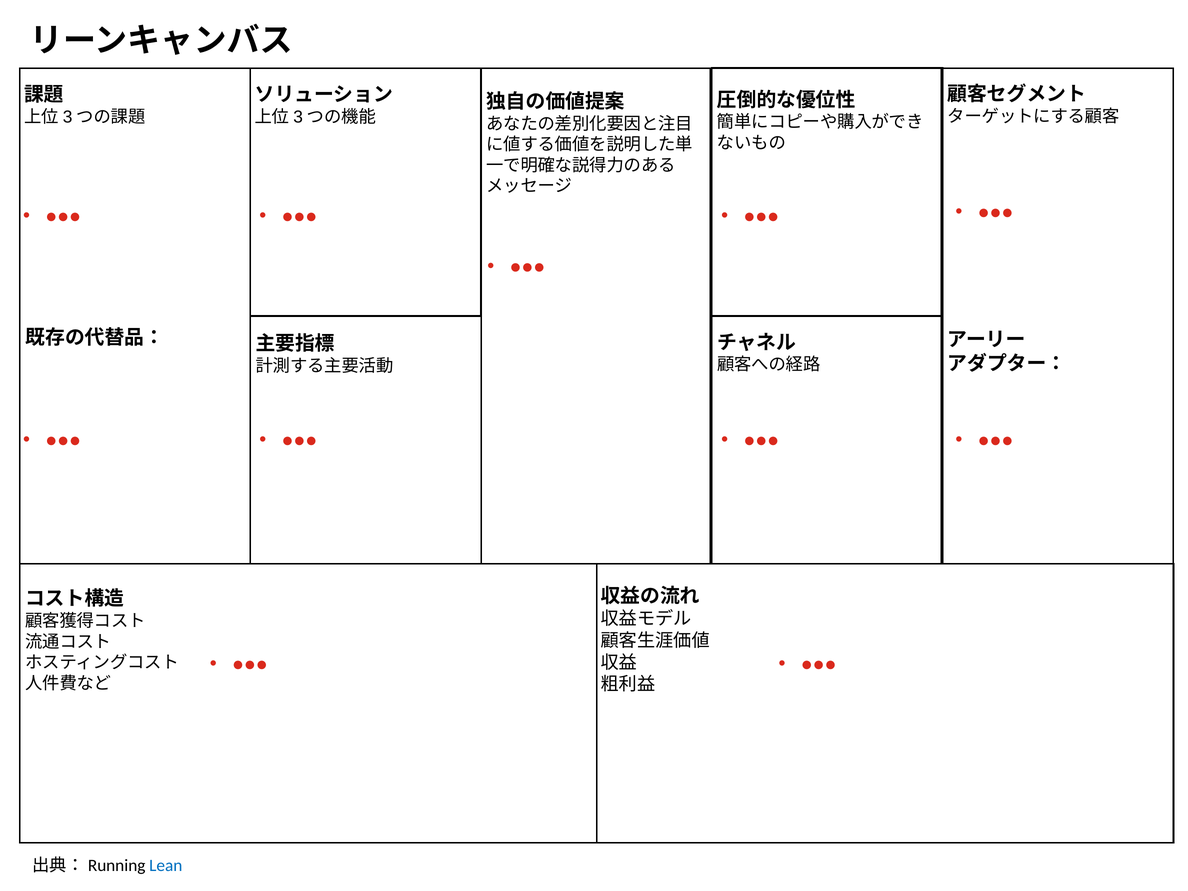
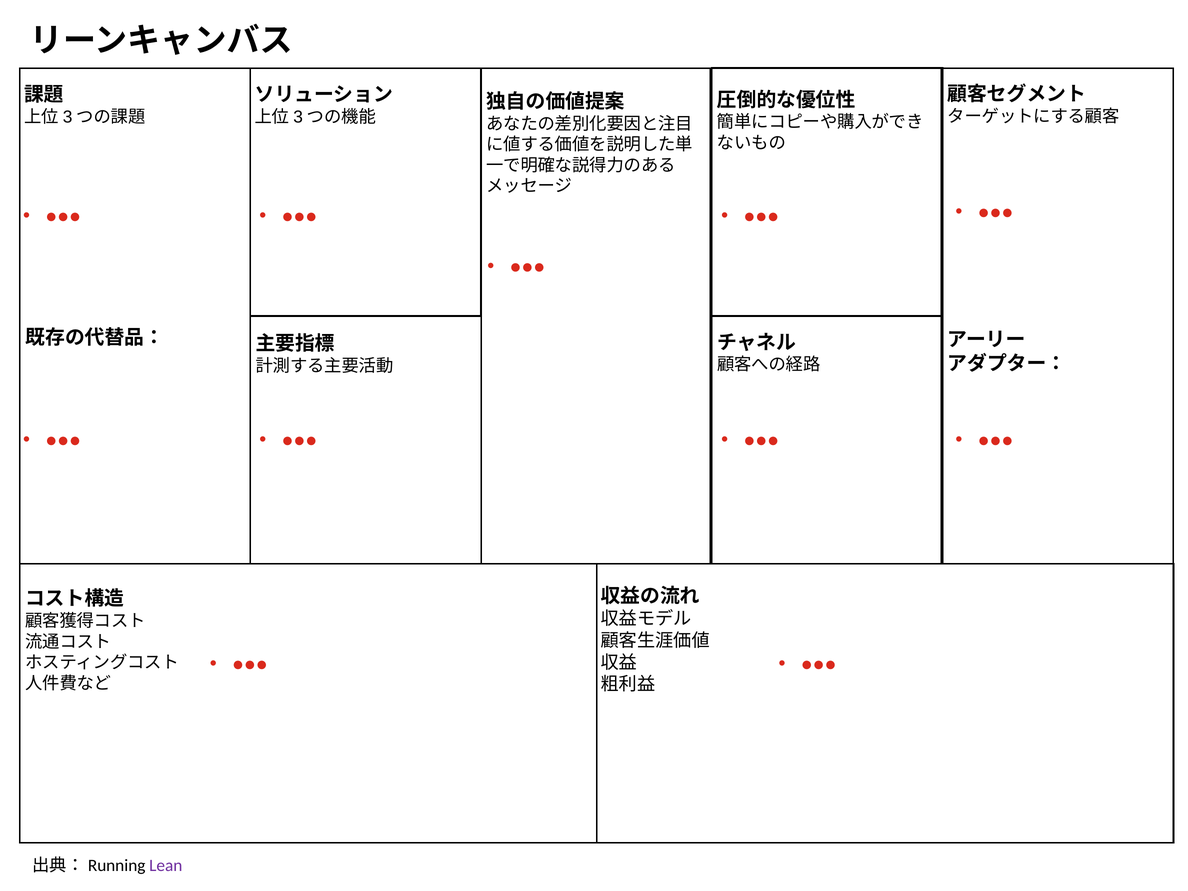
Lean colour: blue -> purple
